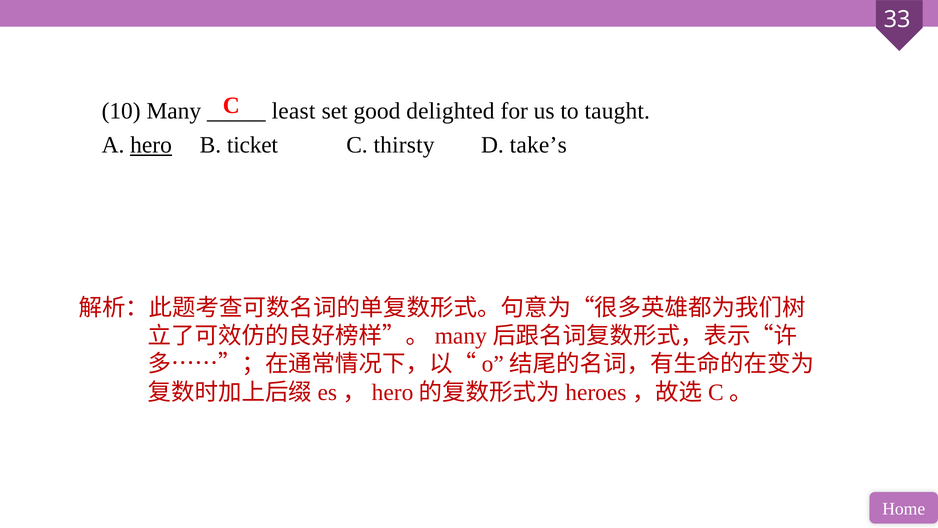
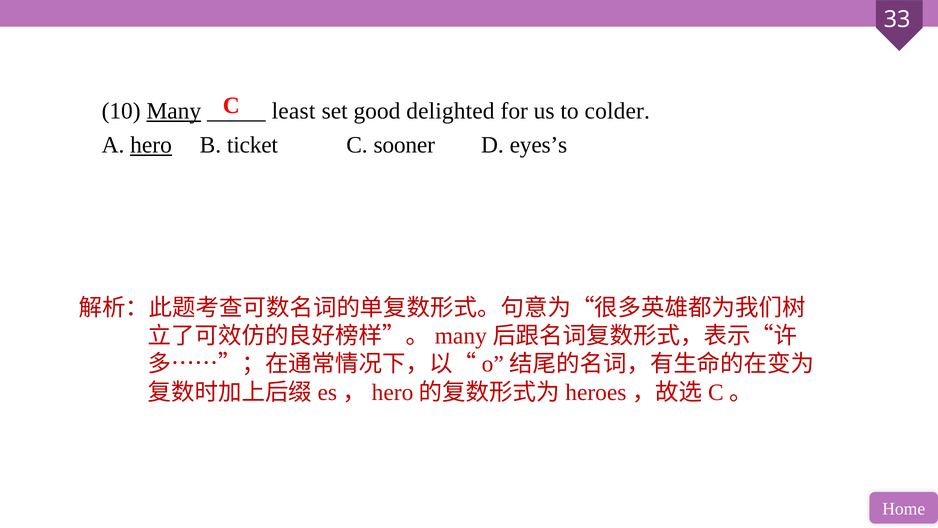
Many underline: none -> present
taught: taught -> colder
thirsty: thirsty -> sooner
take’s: take’s -> eyes’s
